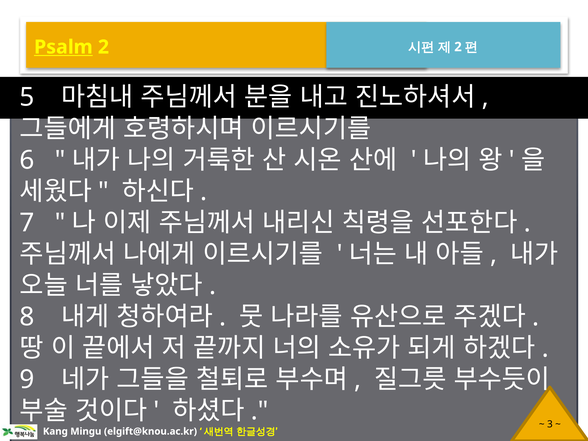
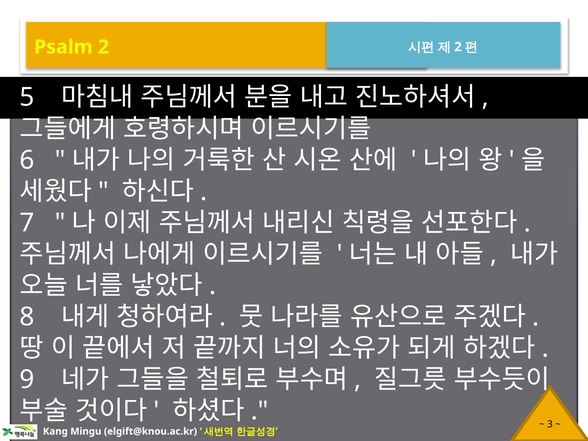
Psalm underline: present -> none
